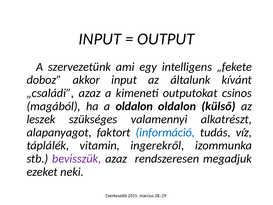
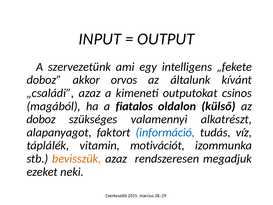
akkor input: input -> orvos
a oldalon: oldalon -> fiatalos
leszek at (41, 119): leszek -> doboz
ingerekről: ingerekről -> motivációt
bevisszük colour: purple -> orange
